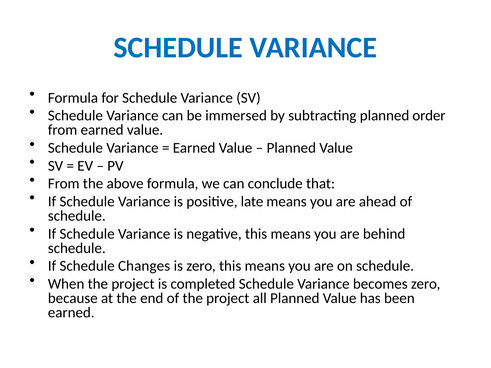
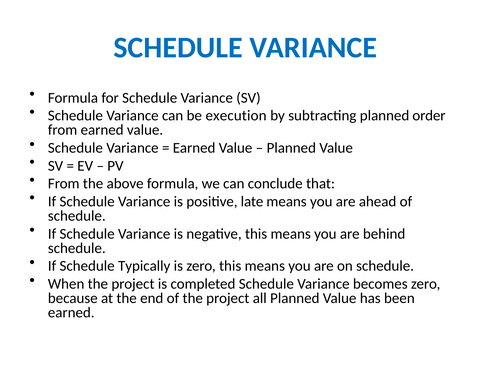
immersed: immersed -> execution
Changes: Changes -> Typically
